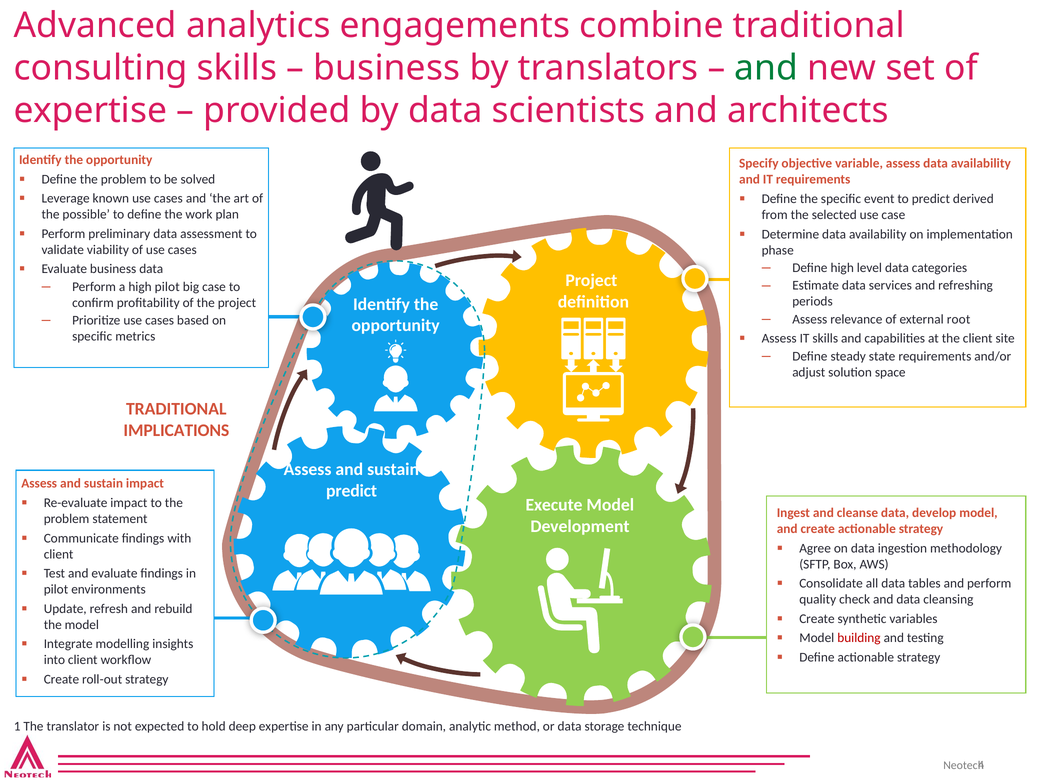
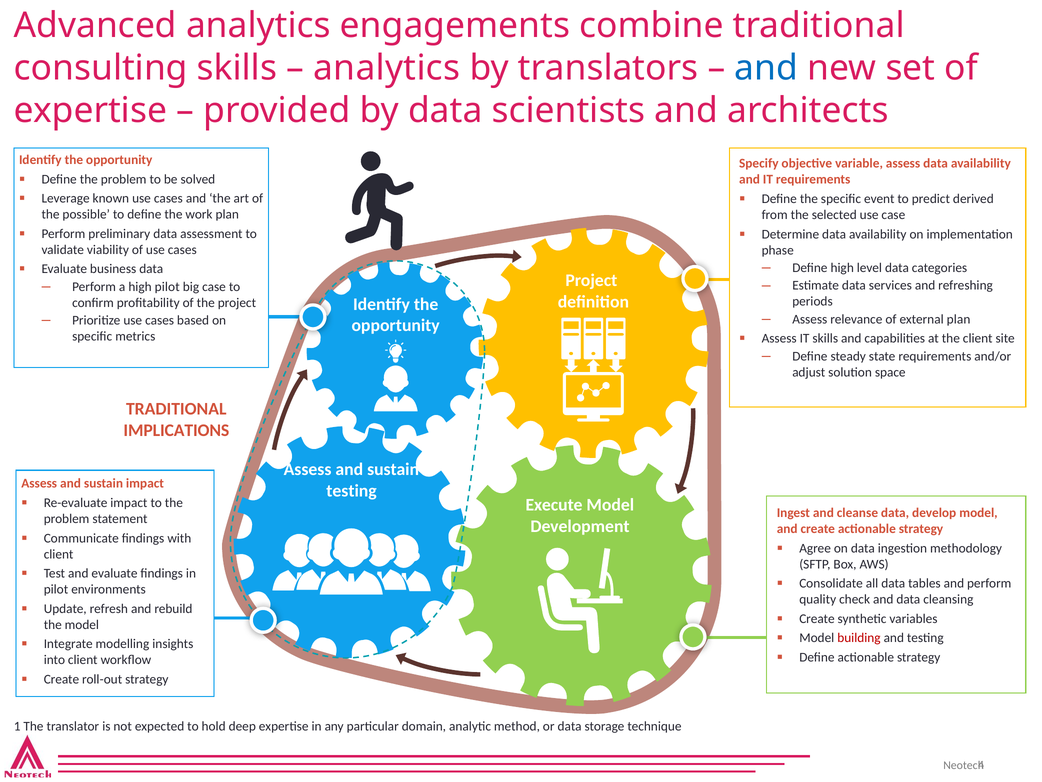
business at (387, 68): business -> analytics
and at (766, 68) colour: green -> blue
external root: root -> plan
predict at (352, 490): predict -> testing
